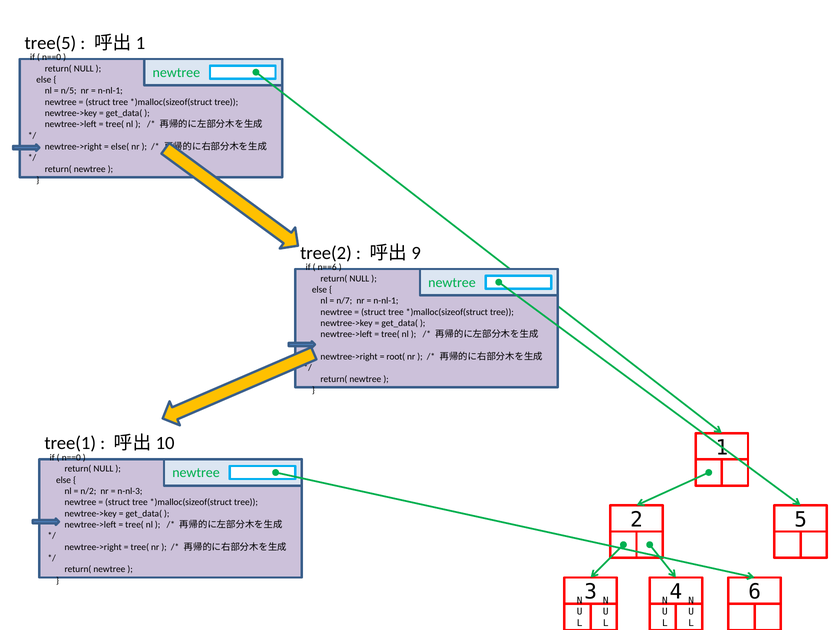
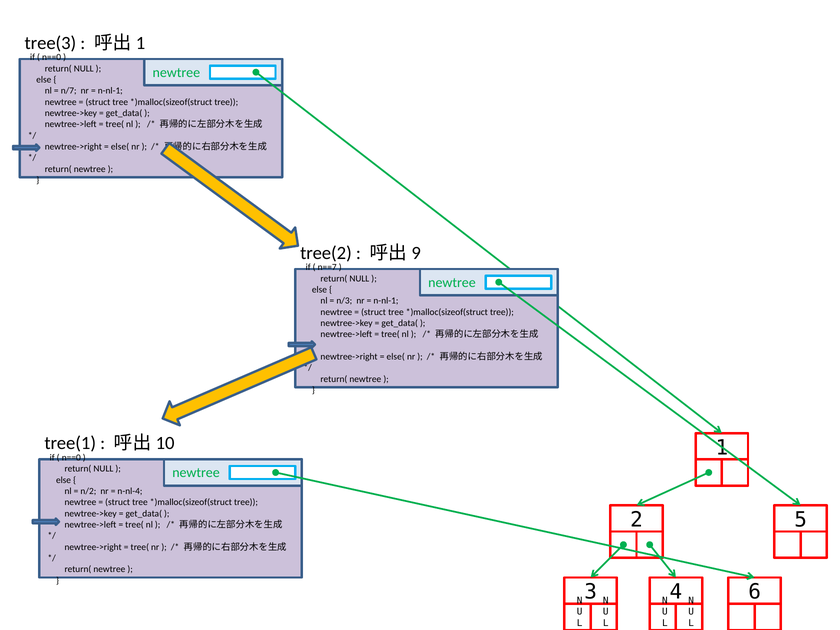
tree(5: tree(5 -> tree(3
n/5: n/5 -> n/7
n==6: n==6 -> n==7
n/7: n/7 -> n/3
root( at (396, 357): root( -> else(
n-nl-3: n-nl-3 -> n-nl-4
